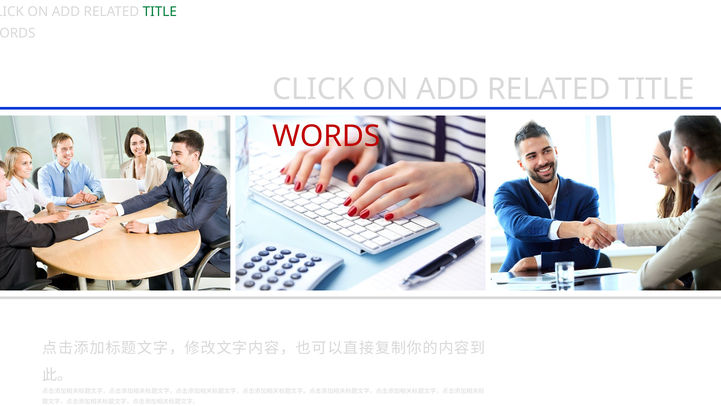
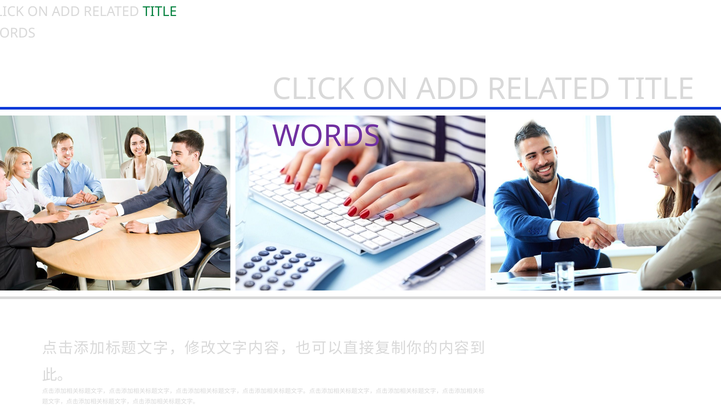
WORDS at (326, 136) colour: red -> purple
